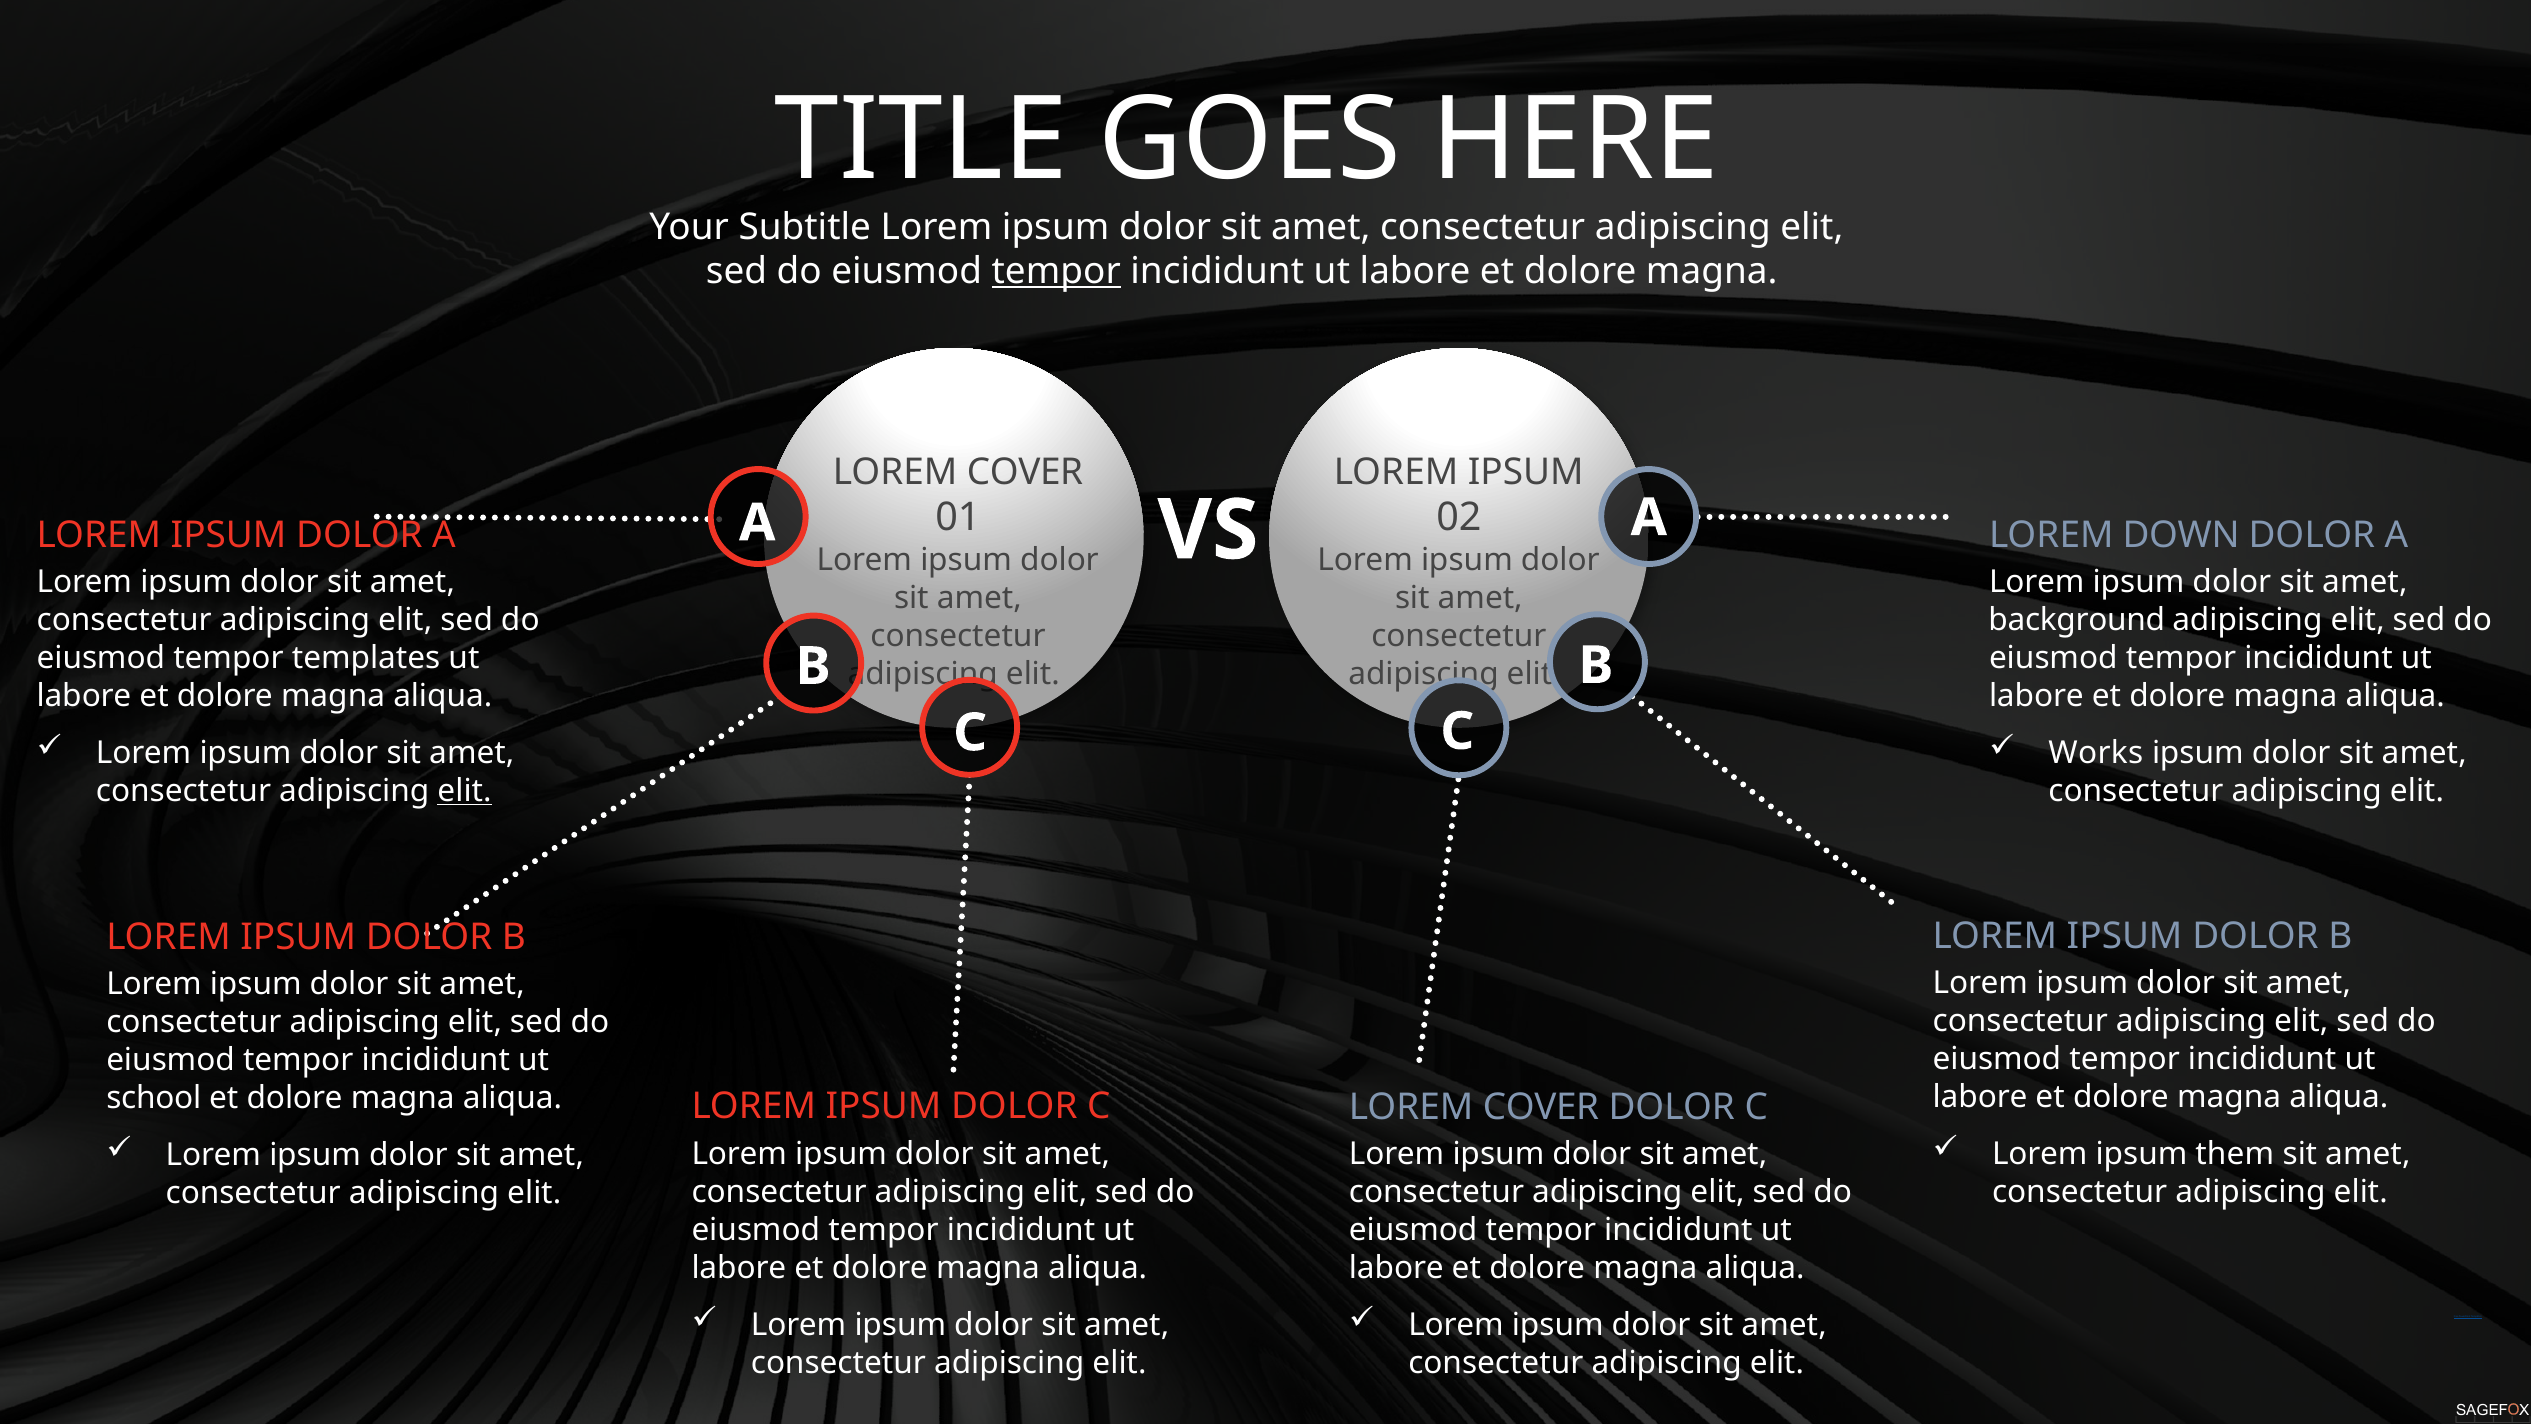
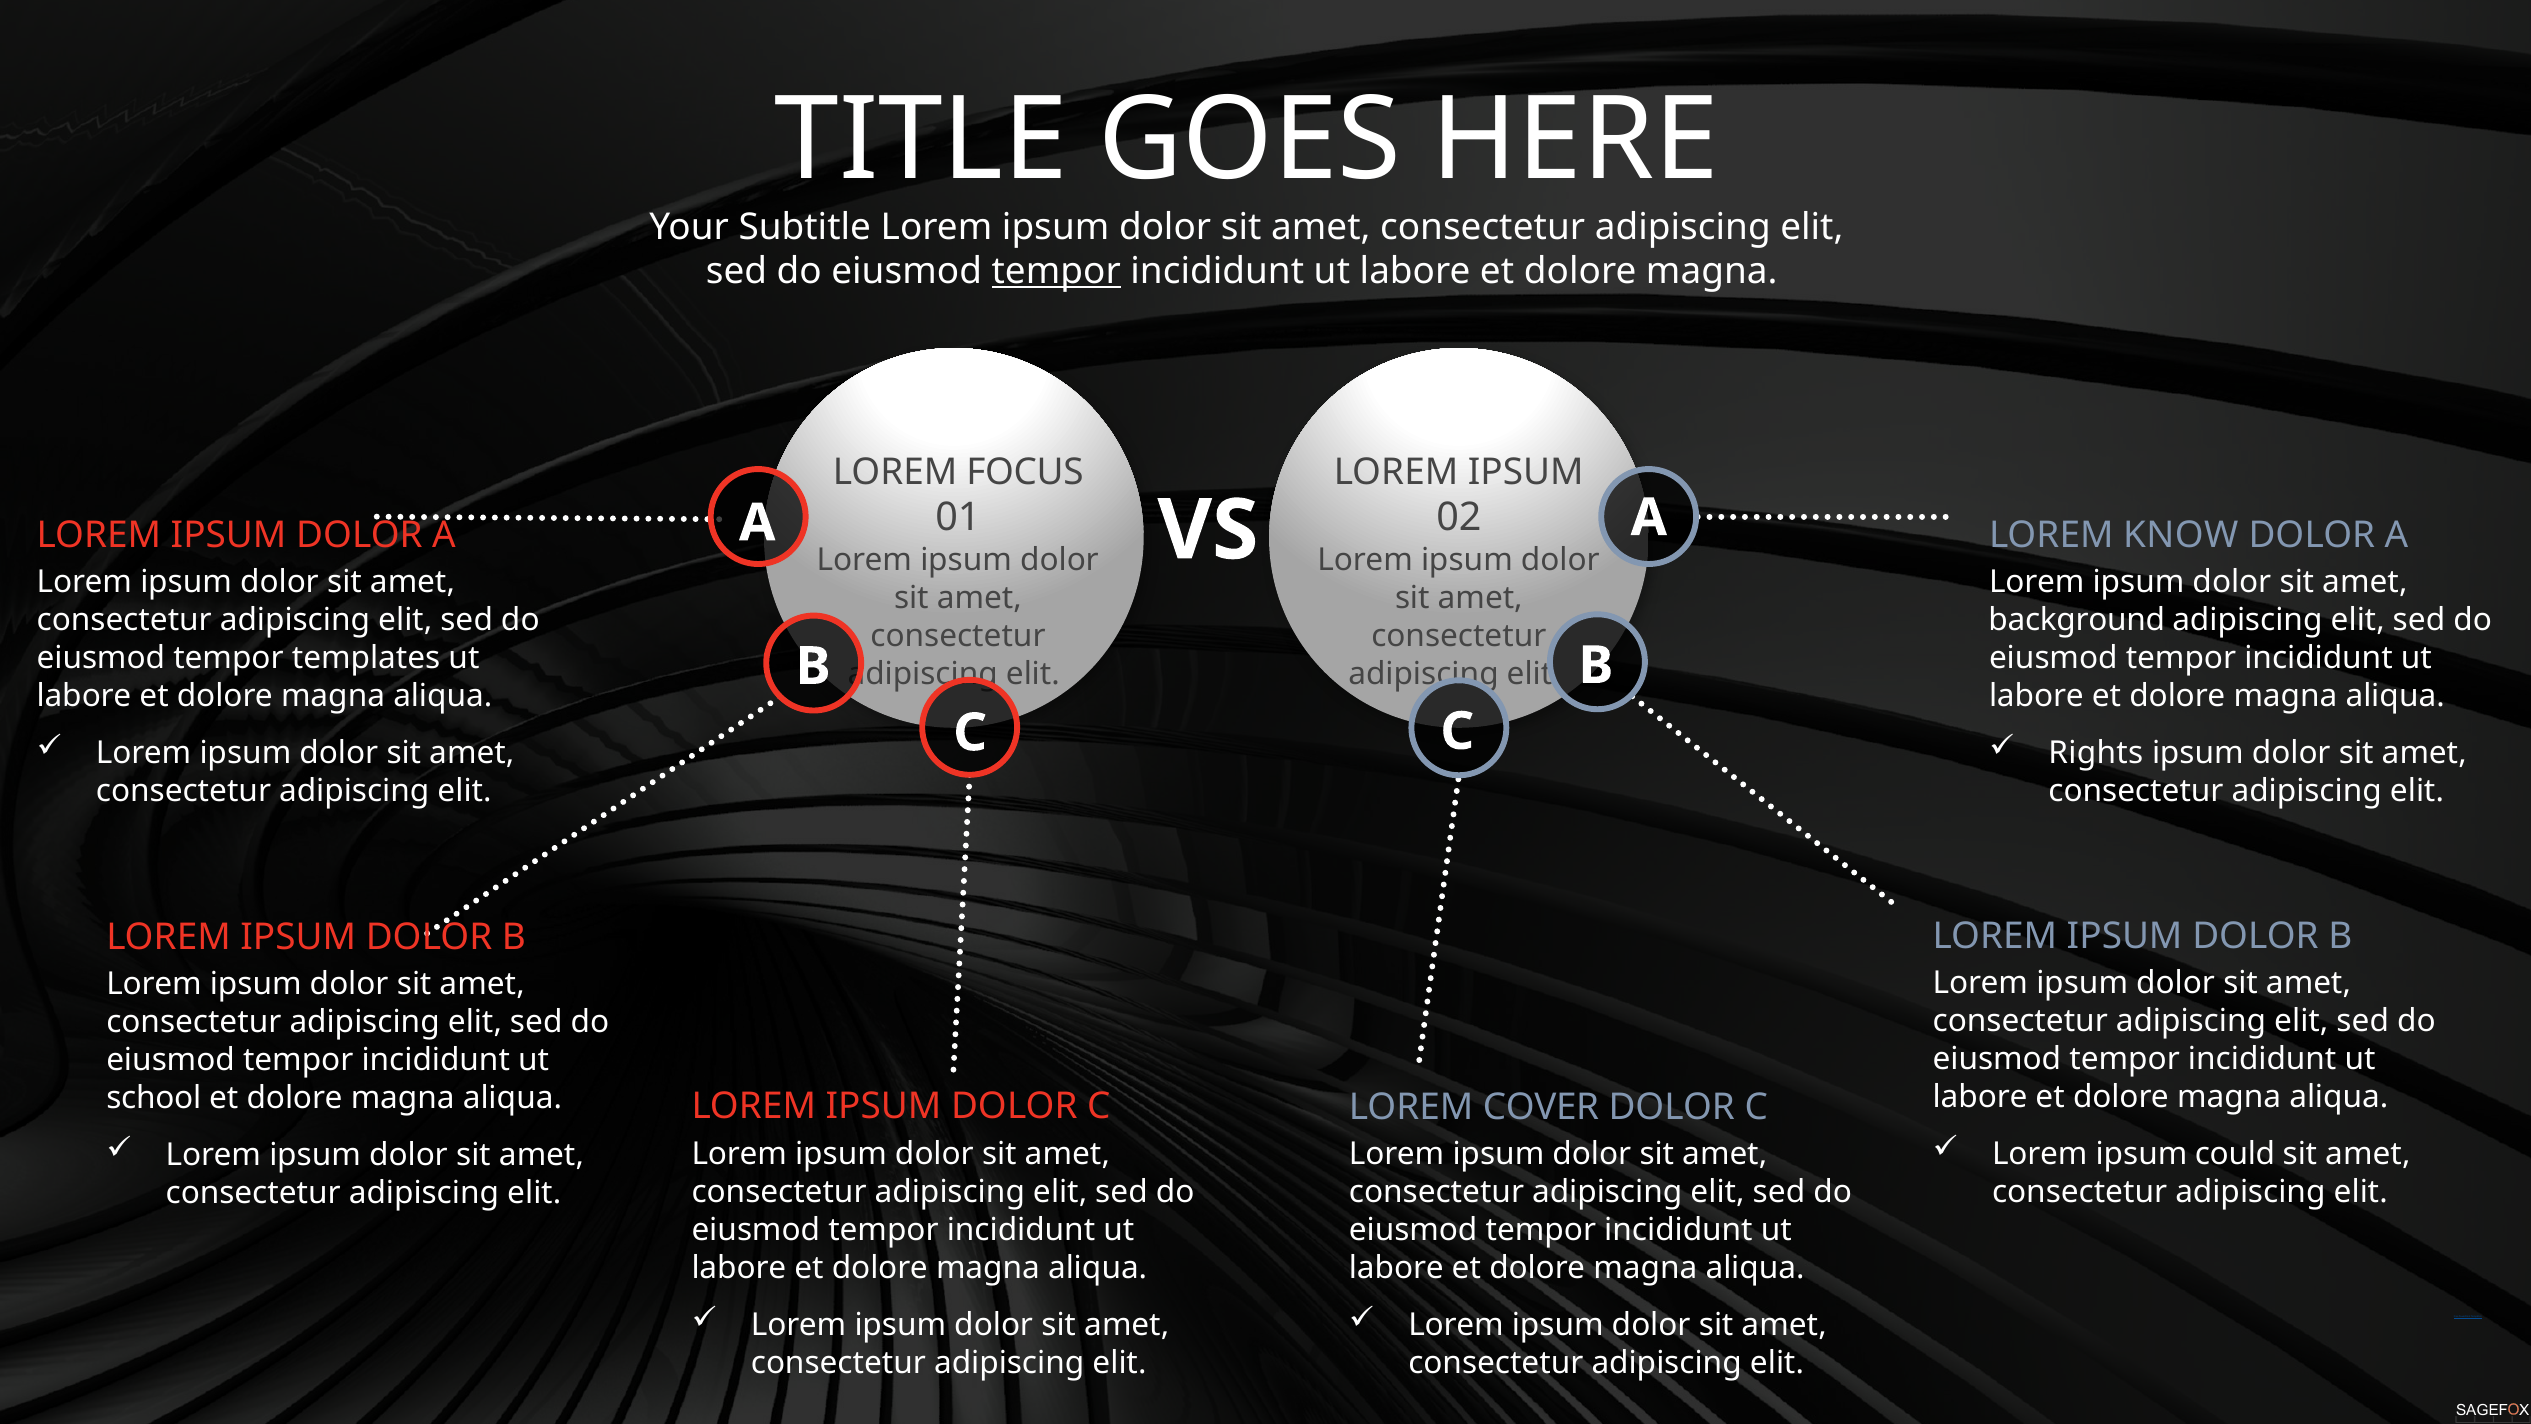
COVER at (1025, 472): COVER -> FOCUS
DOWN: DOWN -> KNOW
Works: Works -> Rights
elit at (465, 791) underline: present -> none
them: them -> could
